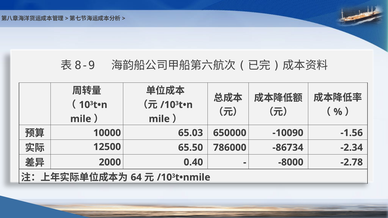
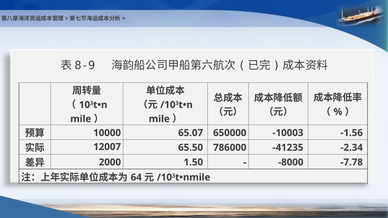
65.03: 65.03 -> 65.07
-10090: -10090 -> -10003
12500: 12500 -> 12007
-86734: -86734 -> -41235
0.40: 0.40 -> 1.50
-2.78: -2.78 -> -7.78
